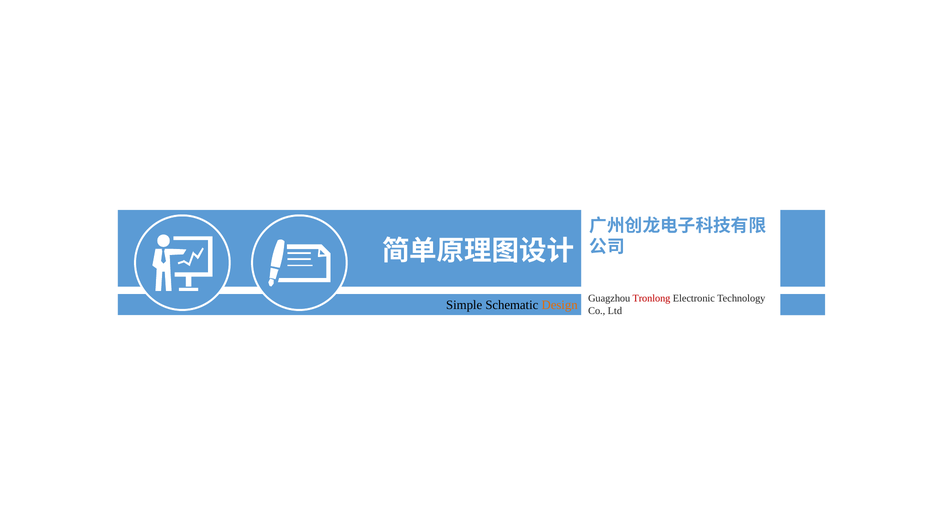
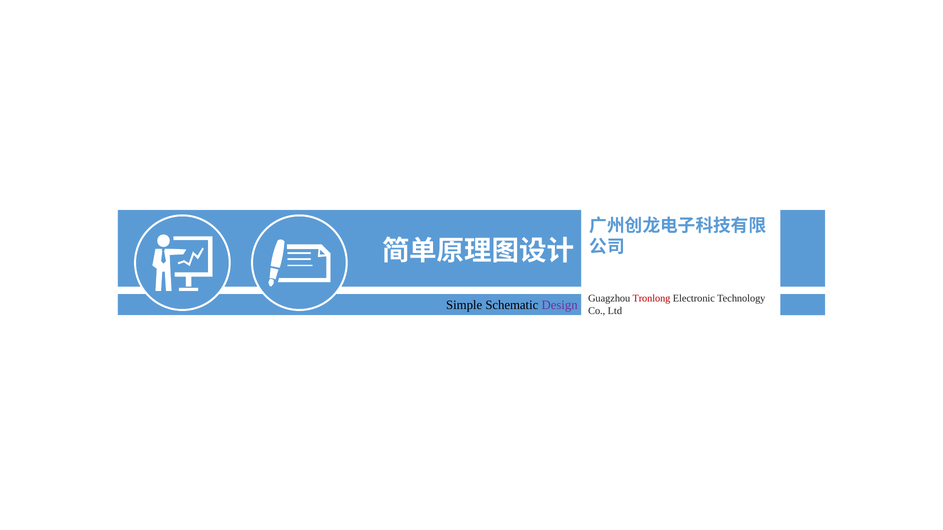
Design colour: orange -> purple
